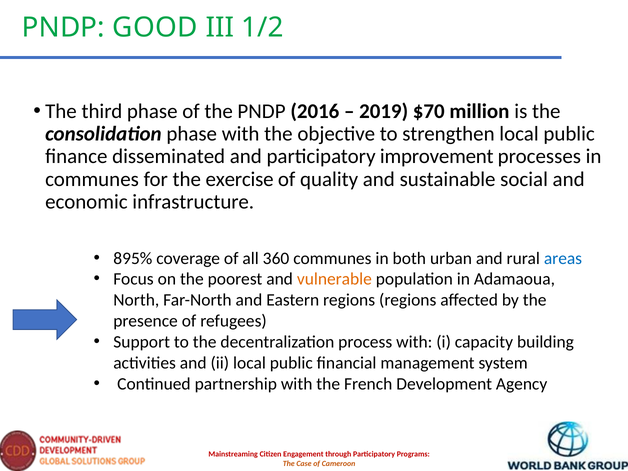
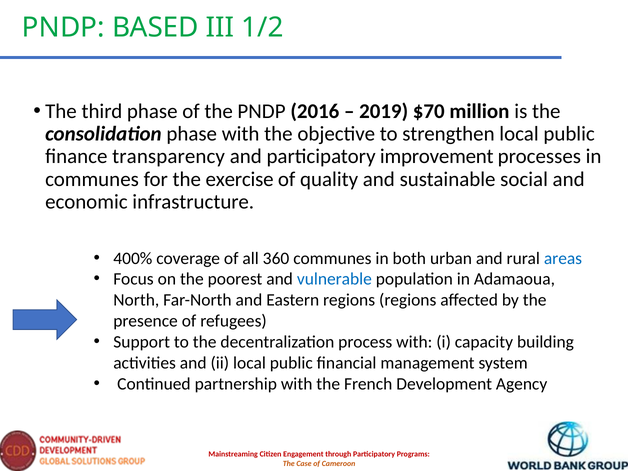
GOOD: GOOD -> BASED
disseminated: disseminated -> transparency
895%: 895% -> 400%
vulnerable colour: orange -> blue
